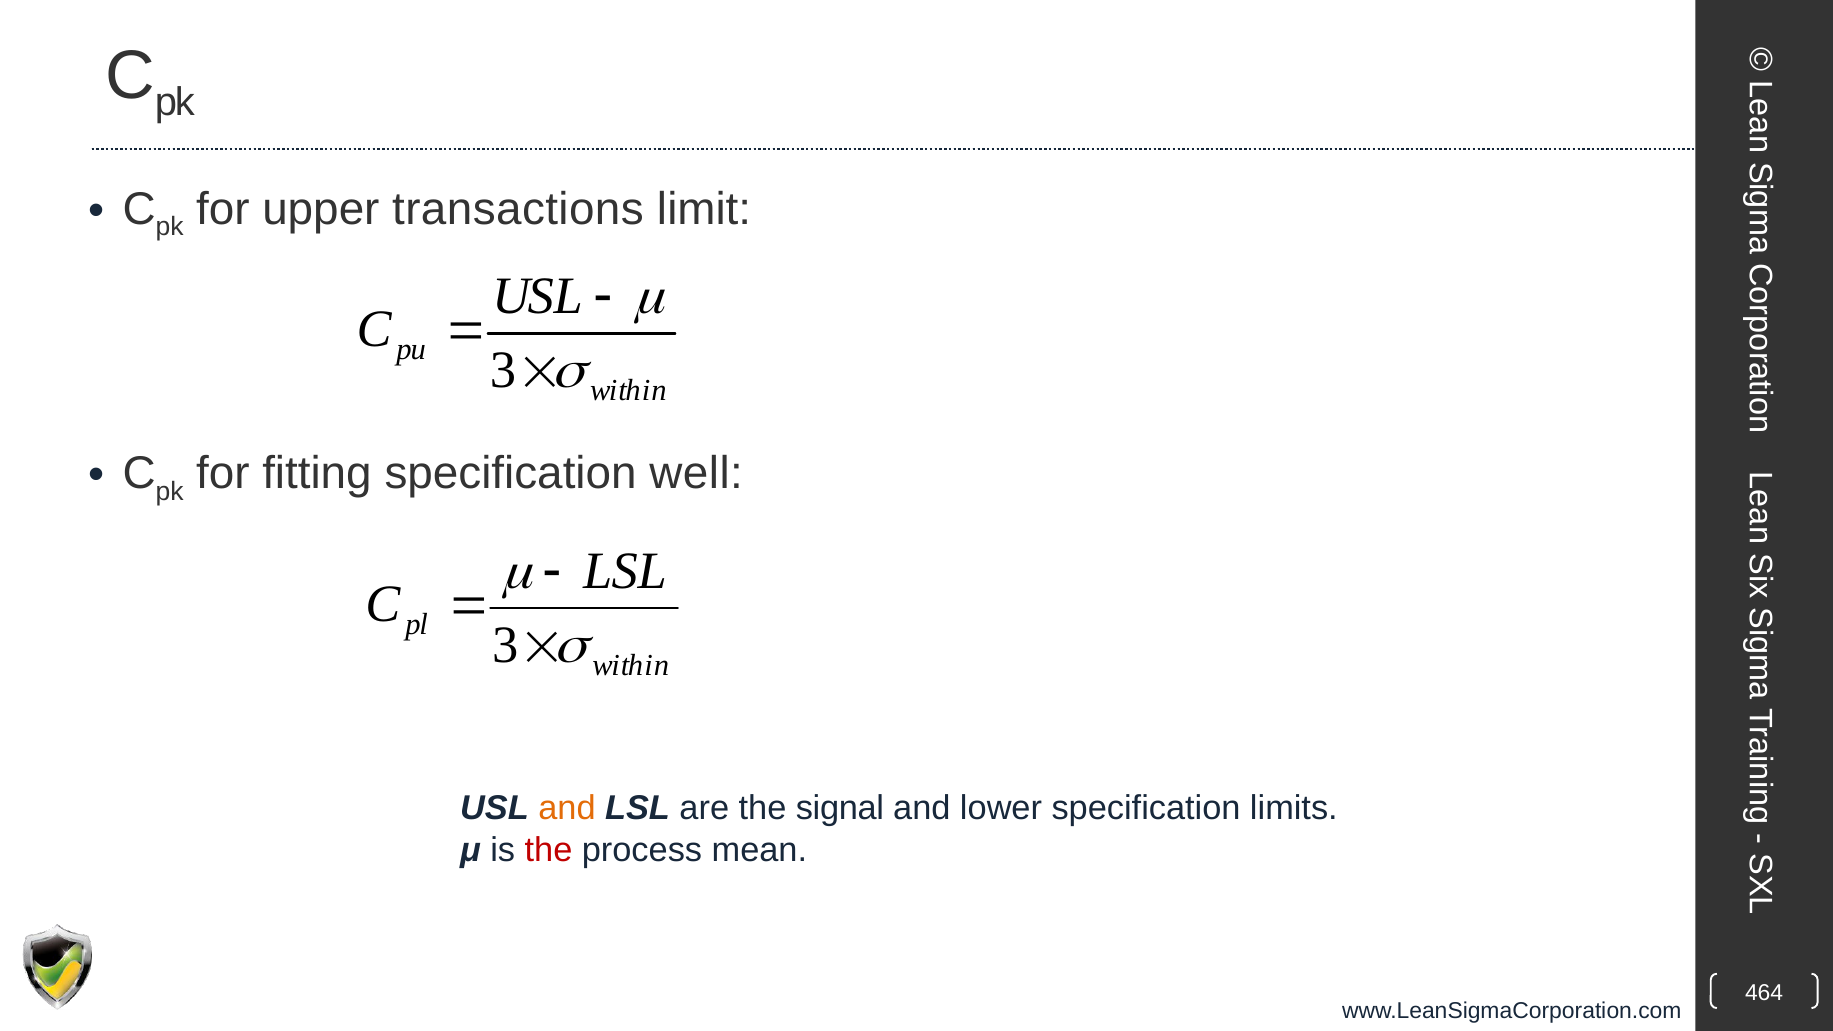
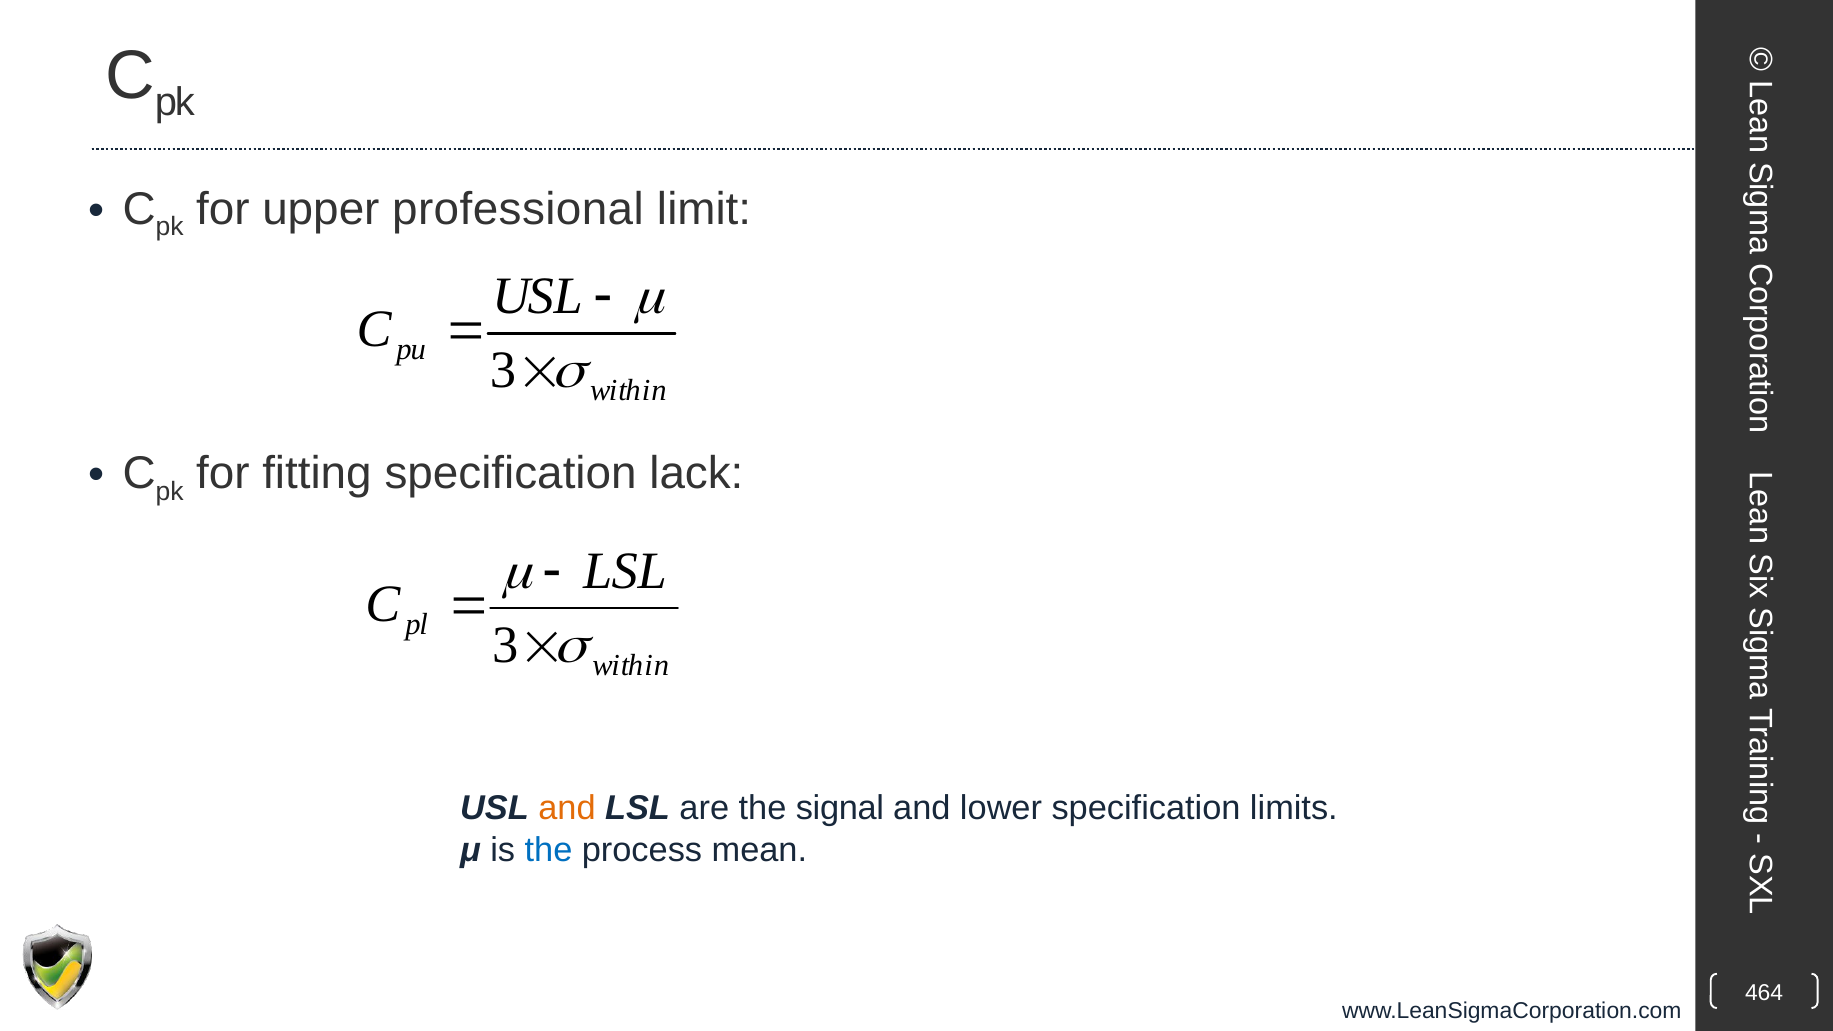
transactions: transactions -> professional
well: well -> lack
the at (549, 850) colour: red -> blue
